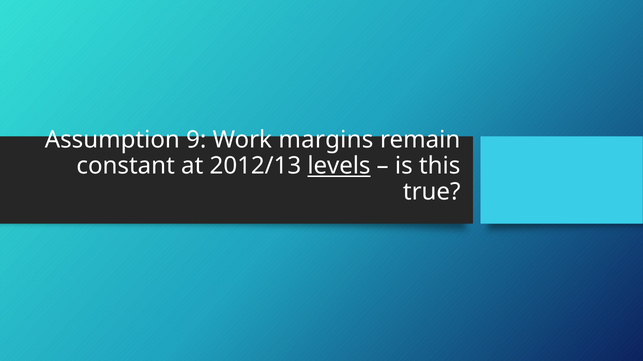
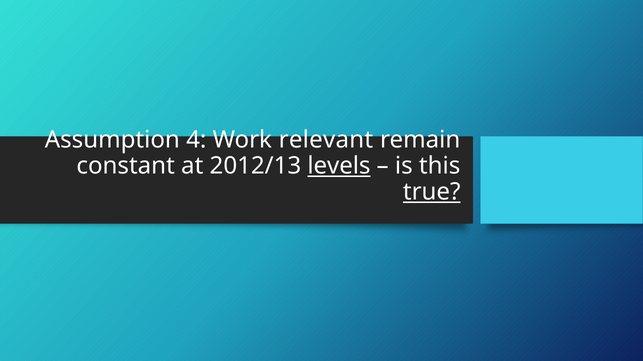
9: 9 -> 4
margins: margins -> relevant
true underline: none -> present
